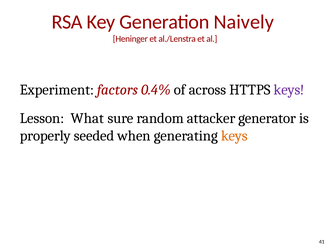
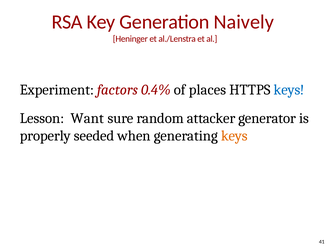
across: across -> places
keys at (289, 89) colour: purple -> blue
What: What -> Want
